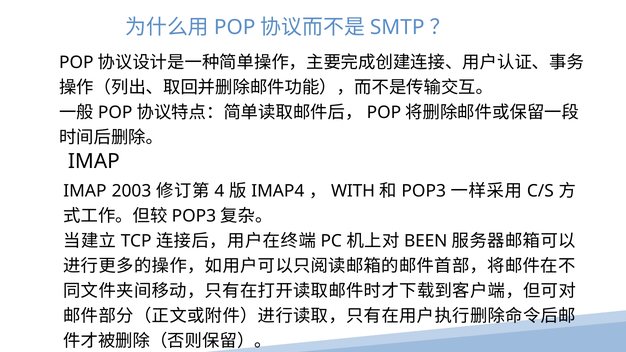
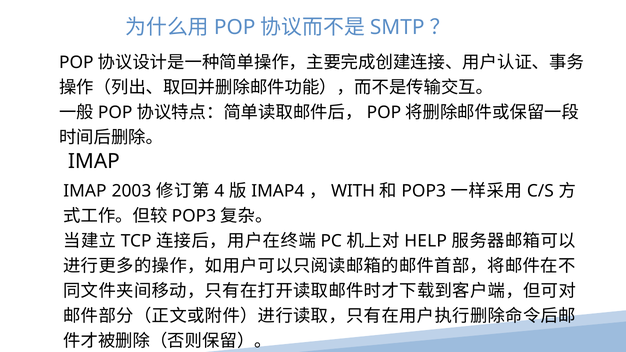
BEEN: BEEN -> HELP
